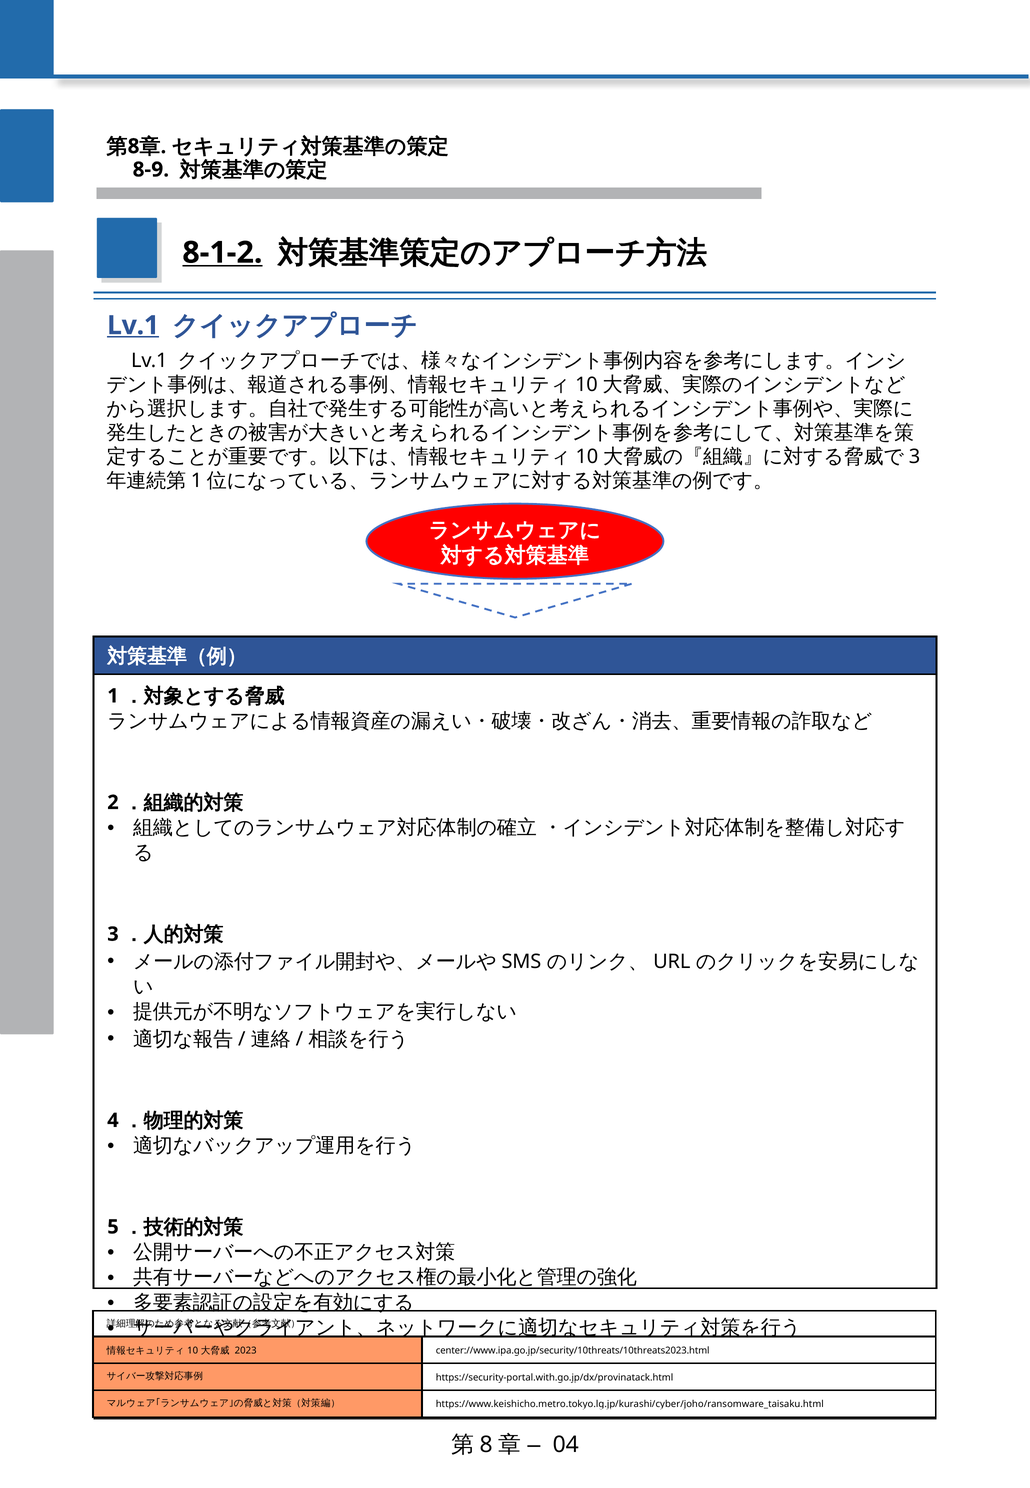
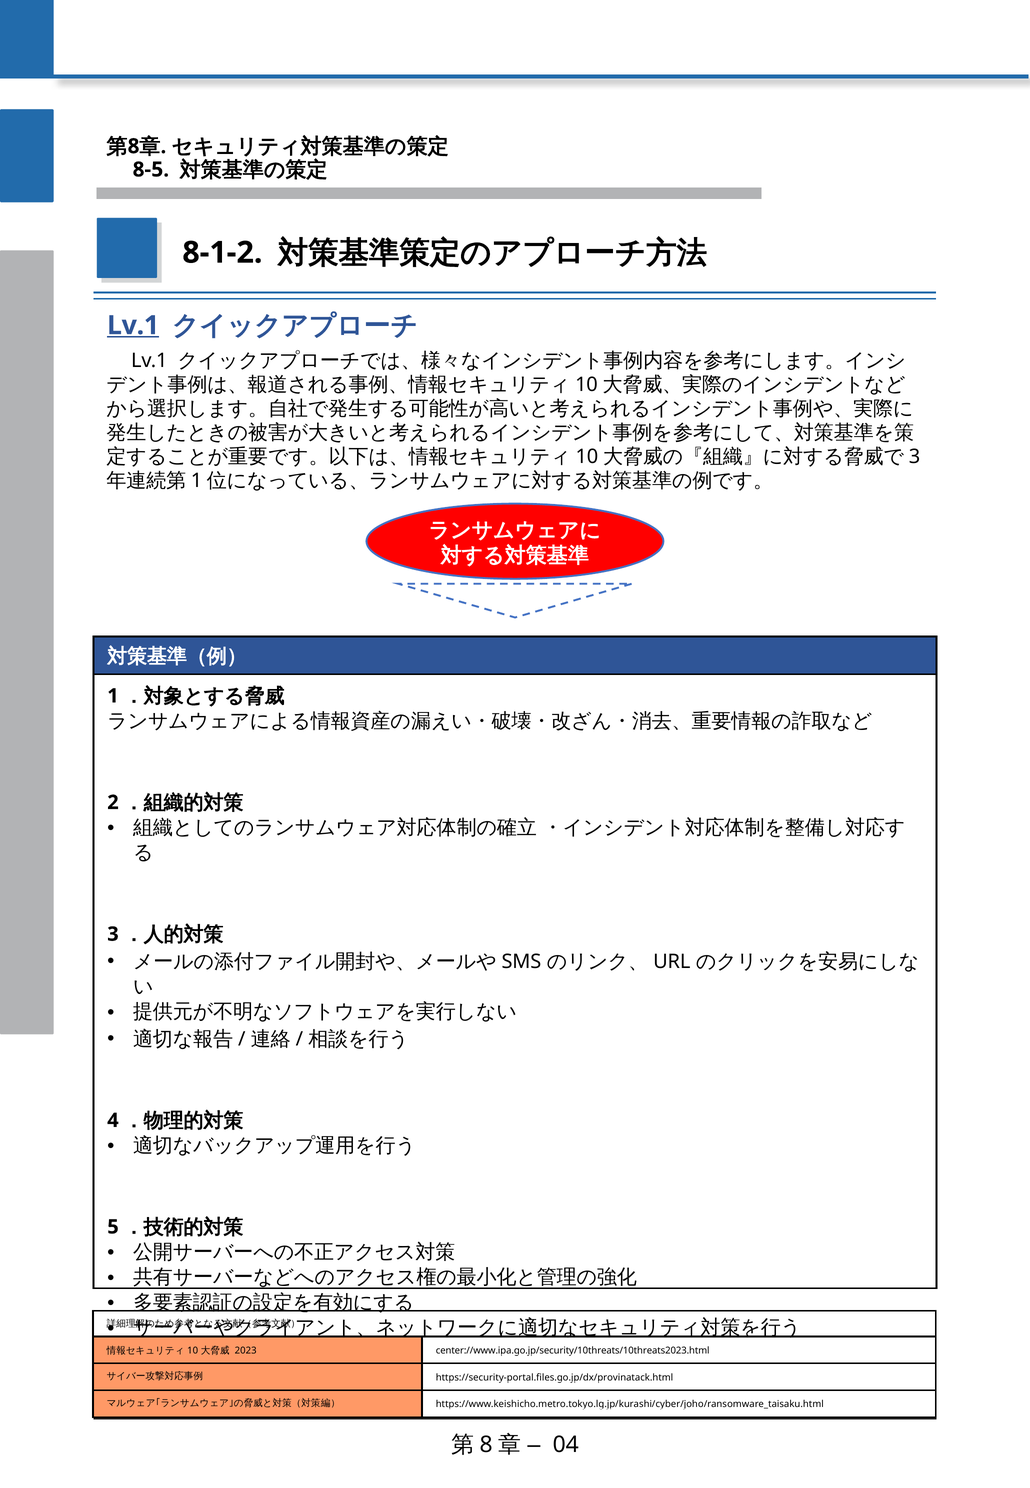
8-9: 8-9 -> 8-5
8-1-2 underline: present -> none
https://security-portal.with.go.jp/dx/provinatack.html: https://security-portal.with.go.jp/dx/provinatack.html -> https://security-portal.files.go.jp/dx/provinatack.html
